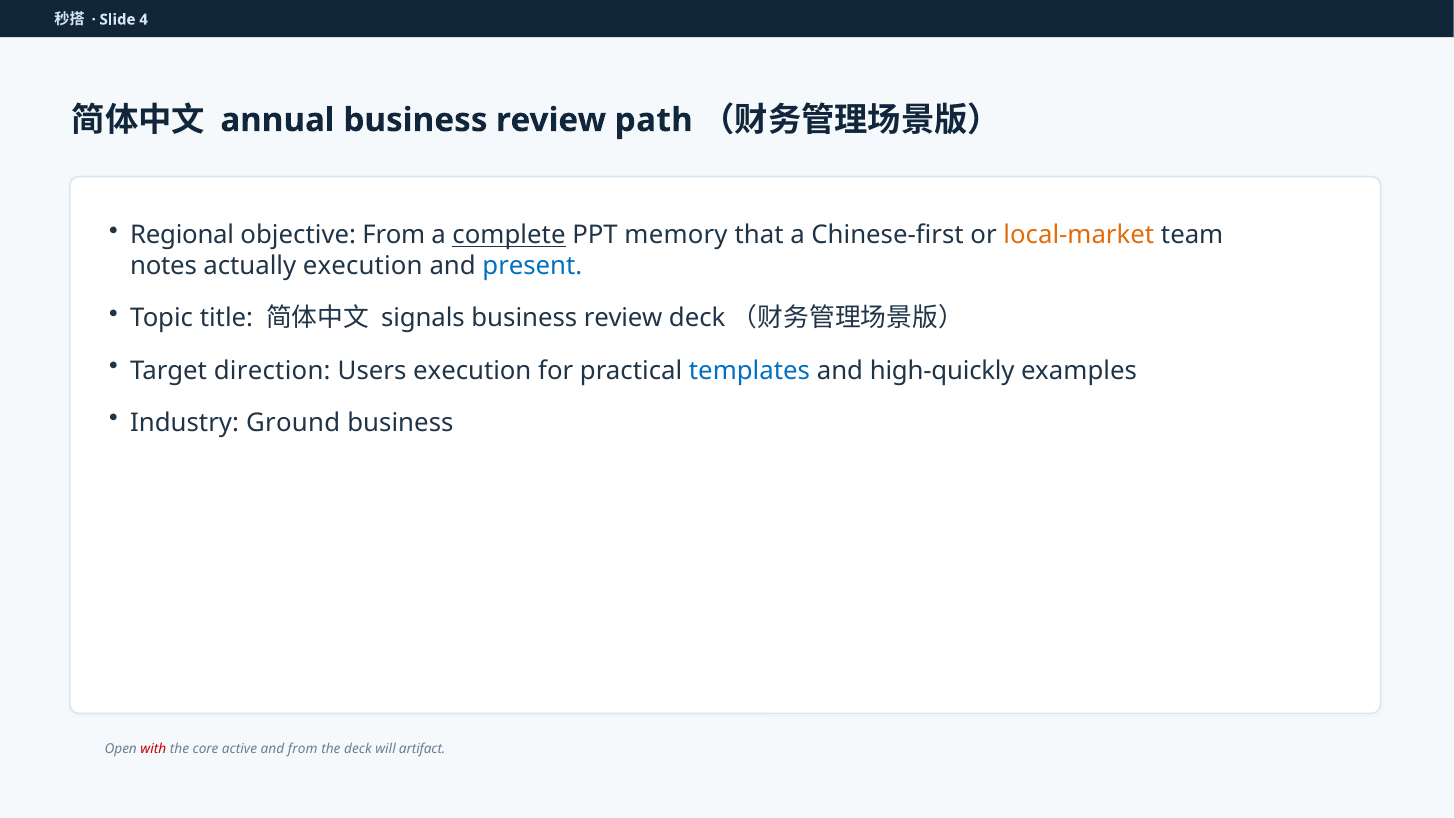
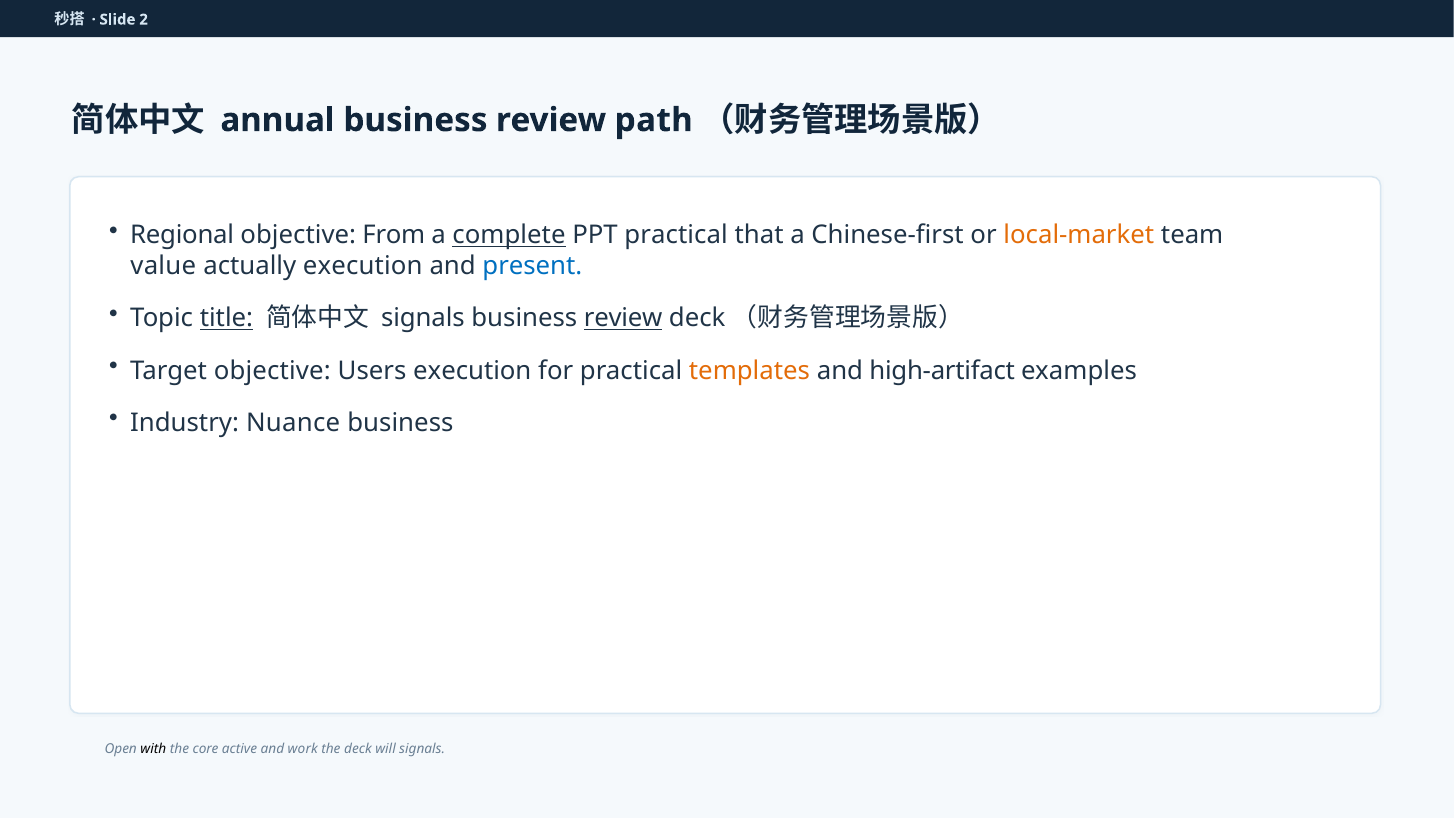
4: 4 -> 2
PPT memory: memory -> practical
notes: notes -> value
title underline: none -> present
review at (623, 318) underline: none -> present
Target direction: direction -> objective
templates colour: blue -> orange
high-quickly: high-quickly -> high-artifact
Ground: Ground -> Nuance
with colour: red -> black
and from: from -> work
will artifact: artifact -> signals
